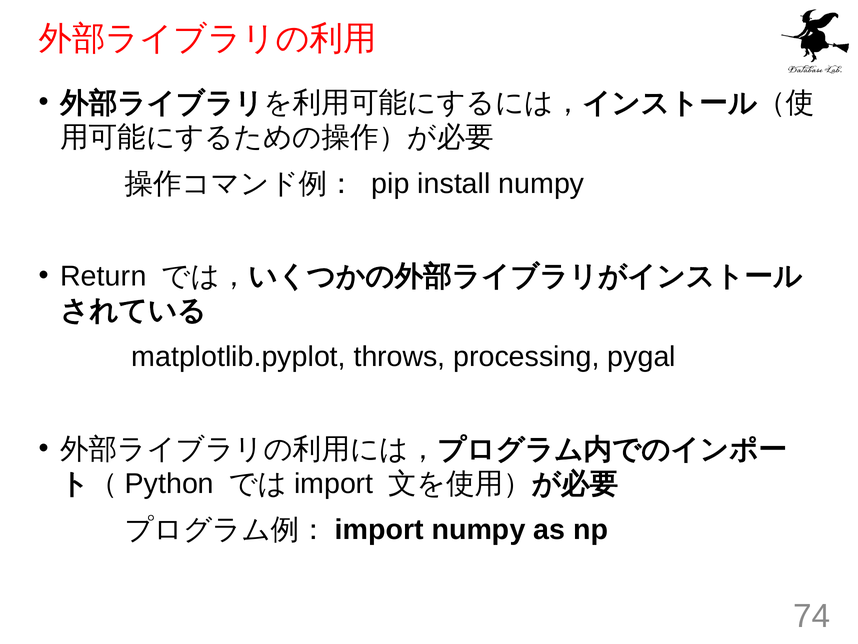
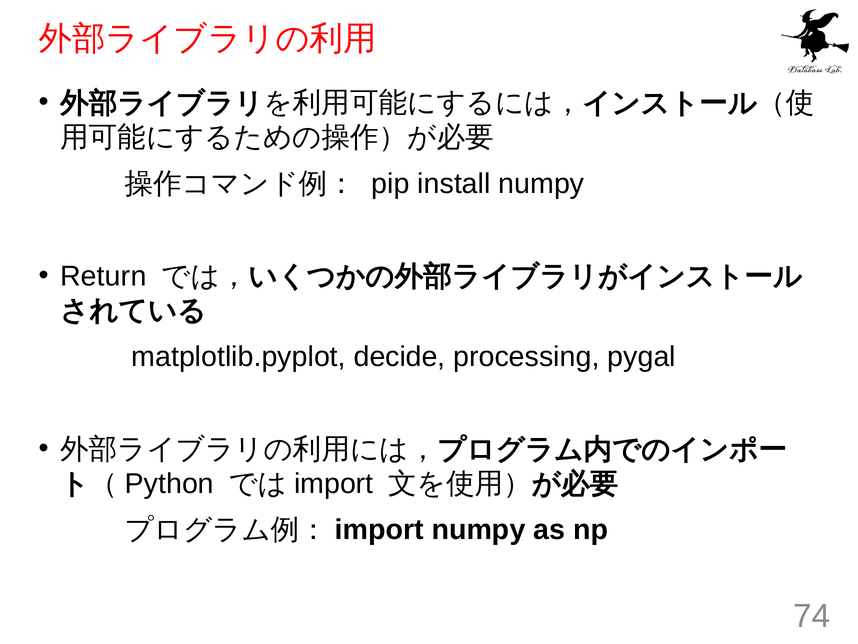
throws: throws -> decide
